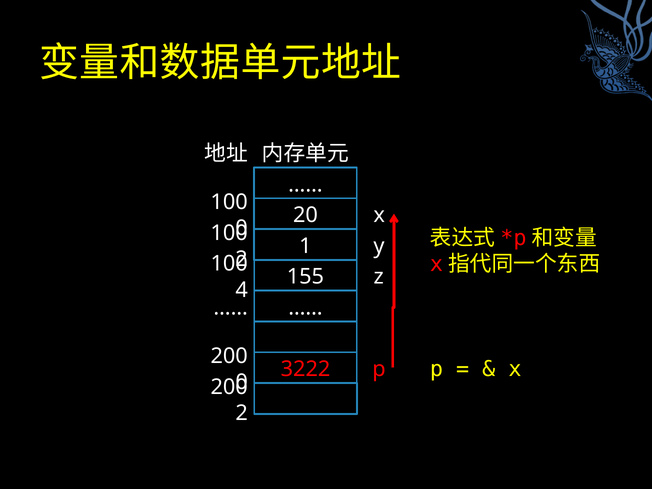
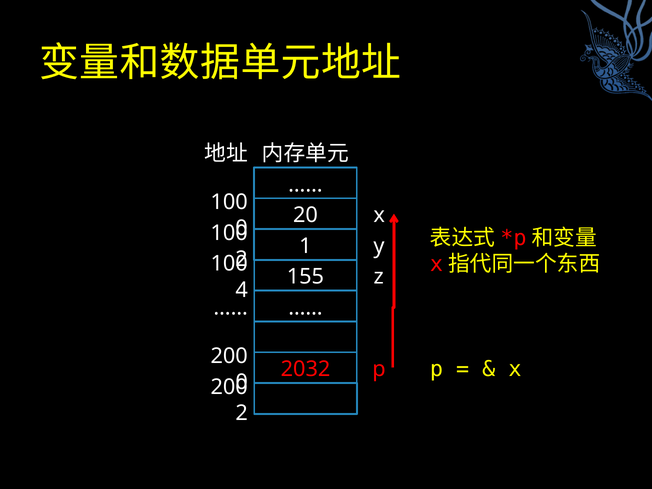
3222: 3222 -> 2032
